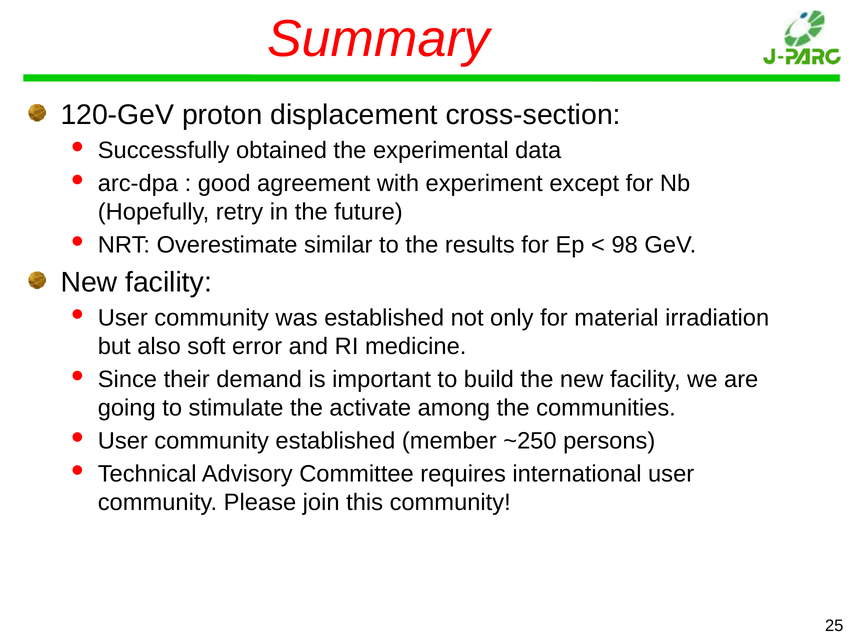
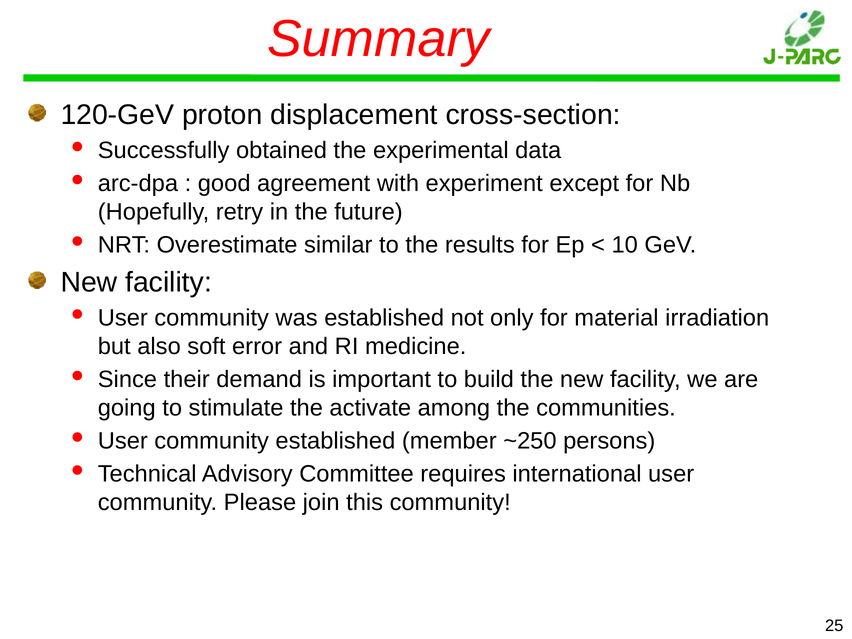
98: 98 -> 10
